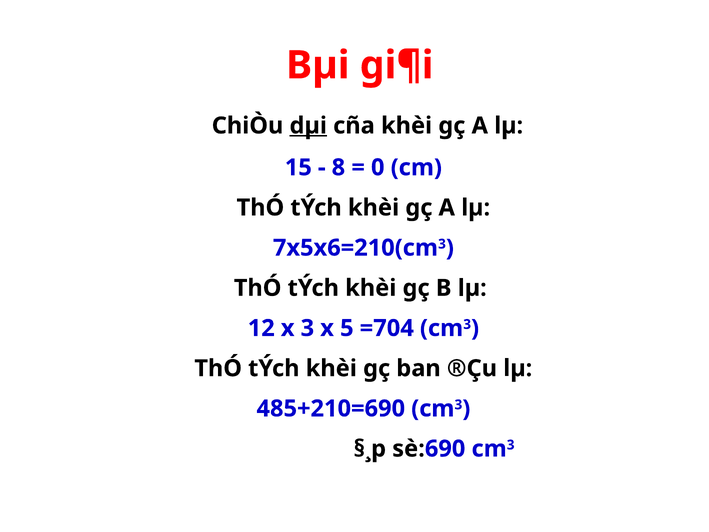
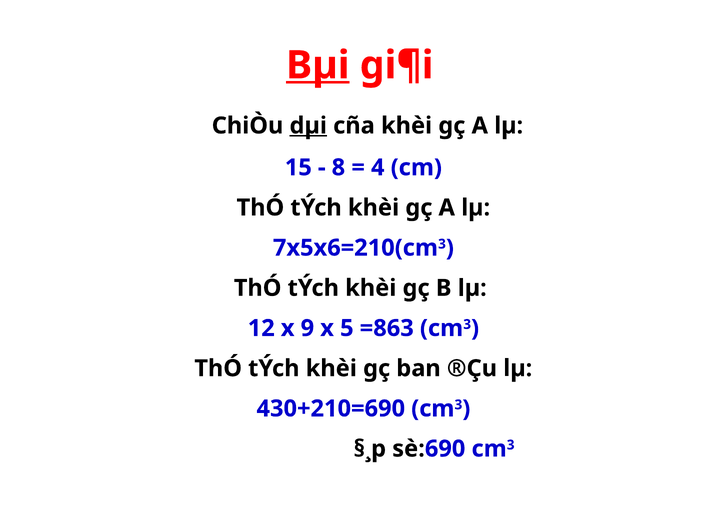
Bµi underline: none -> present
0: 0 -> 4
x 3: 3 -> 9
=704: =704 -> =863
485+210=690: 485+210=690 -> 430+210=690
